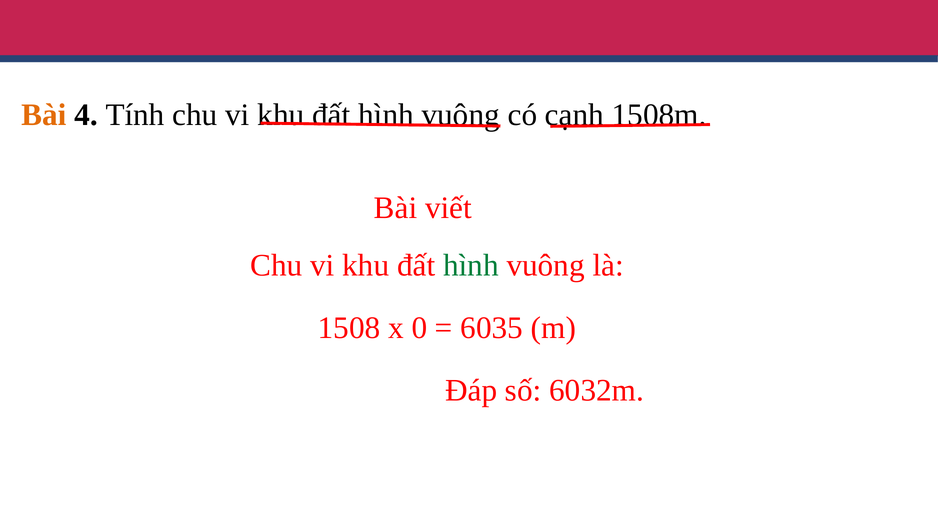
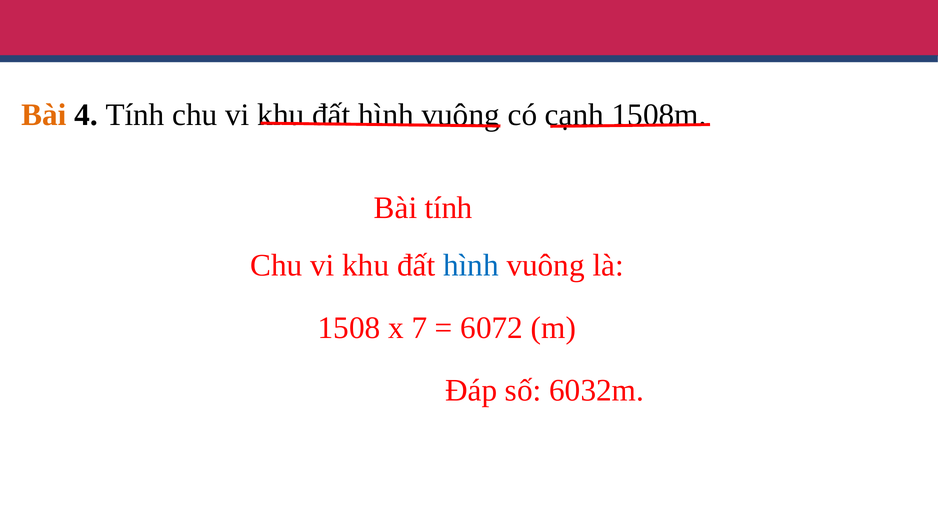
Bài viết: viết -> tính
hình at (471, 265) colour: green -> blue
0: 0 -> 7
6035: 6035 -> 6072
